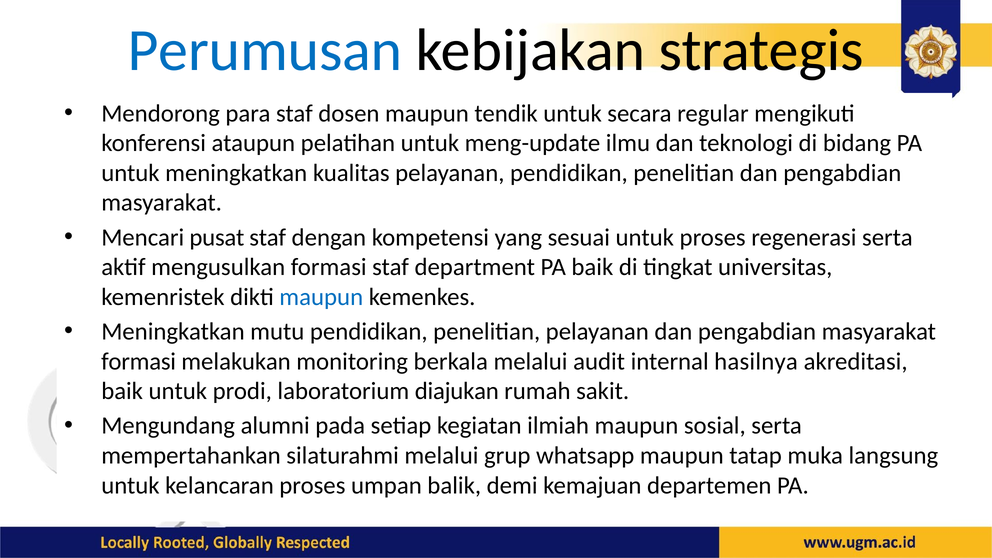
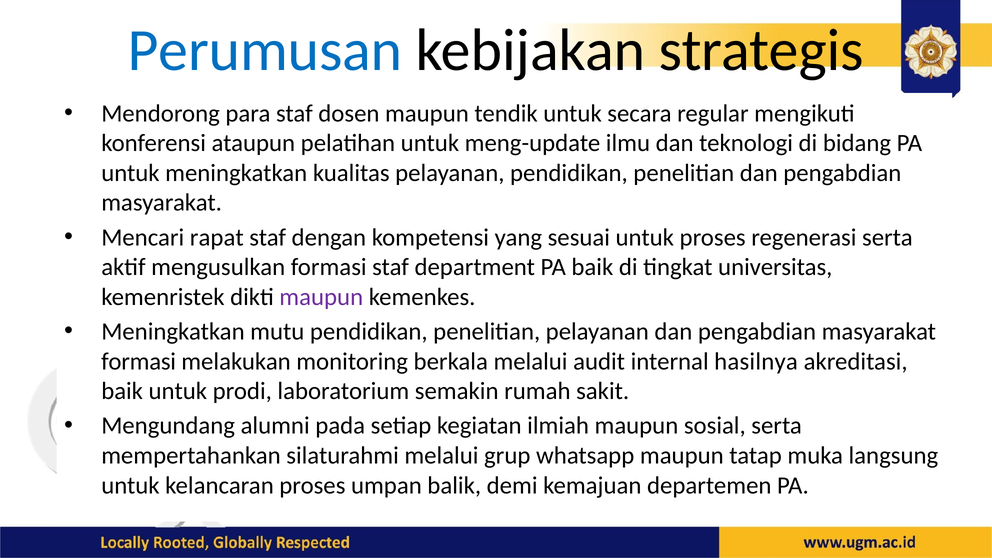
pusat: pusat -> rapat
maupun at (321, 297) colour: blue -> purple
diajukan: diajukan -> semakin
